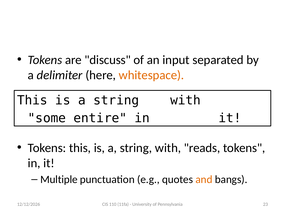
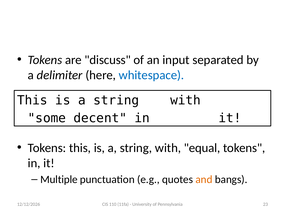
whitespace colour: orange -> blue
entire: entire -> decent
reads: reads -> equal
